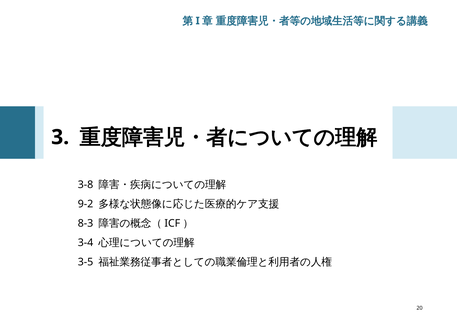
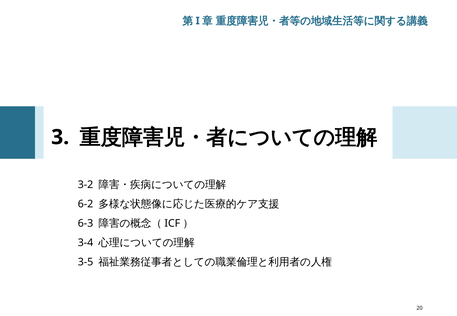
3-8: 3-8 -> 3-2
9-2: 9-2 -> 6-2
8-3: 8-3 -> 6-3
